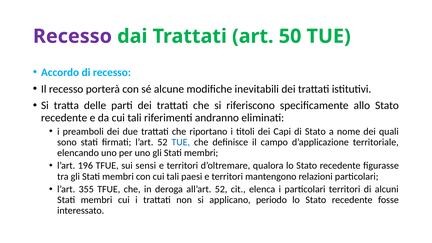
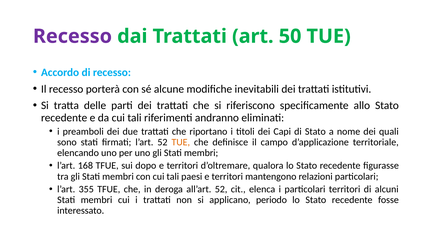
TUE at (181, 142) colour: blue -> orange
196: 196 -> 168
sensi: sensi -> dopo
